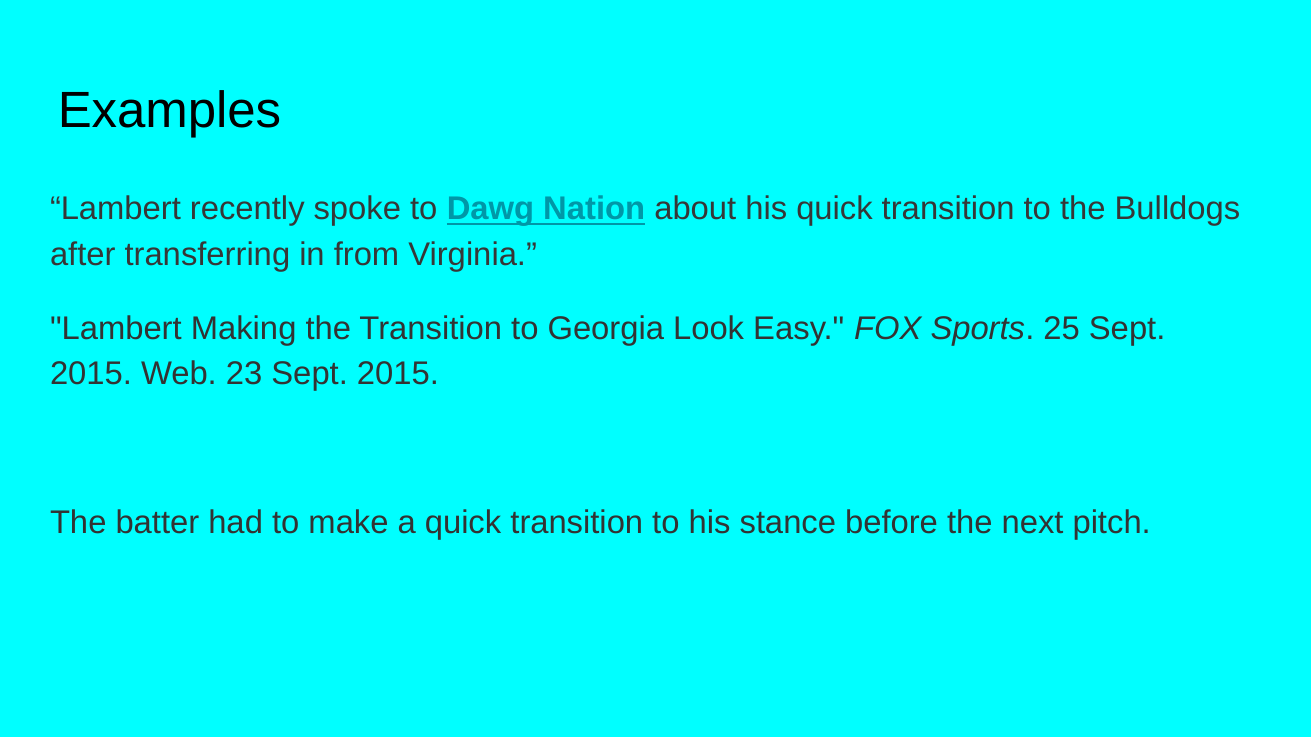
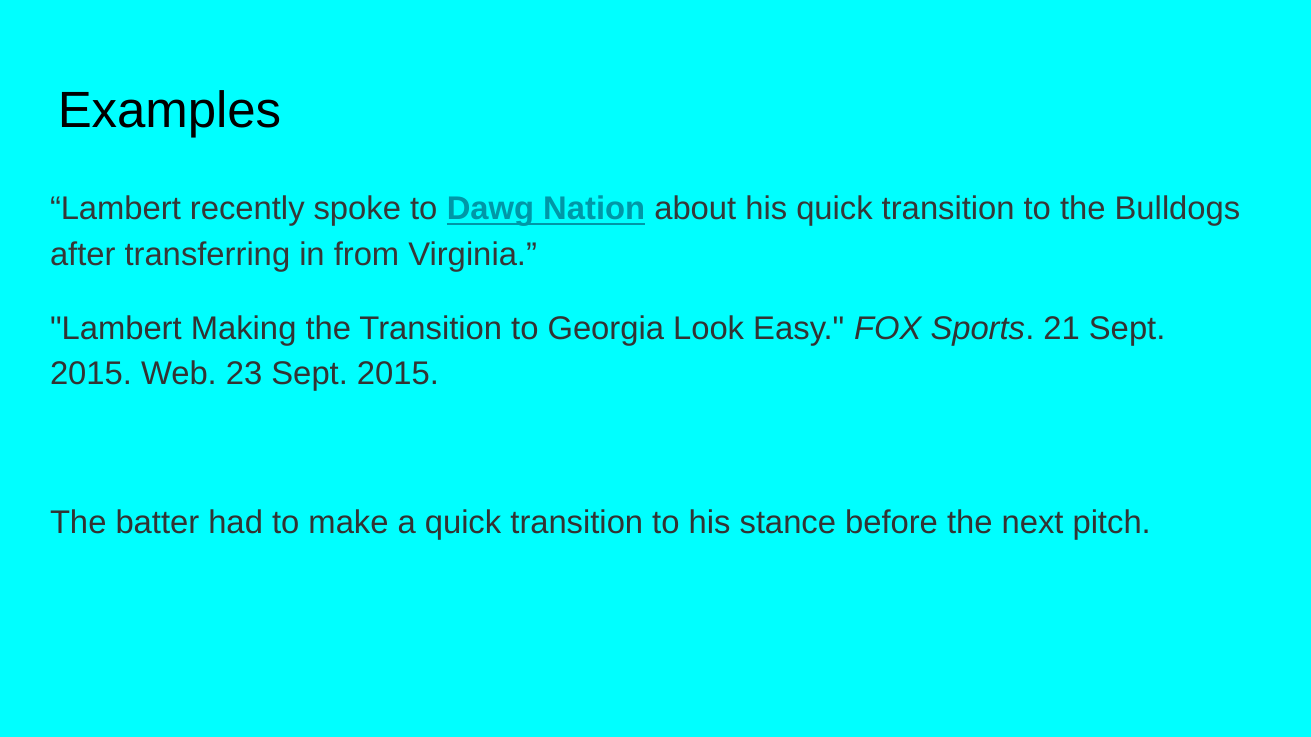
25: 25 -> 21
